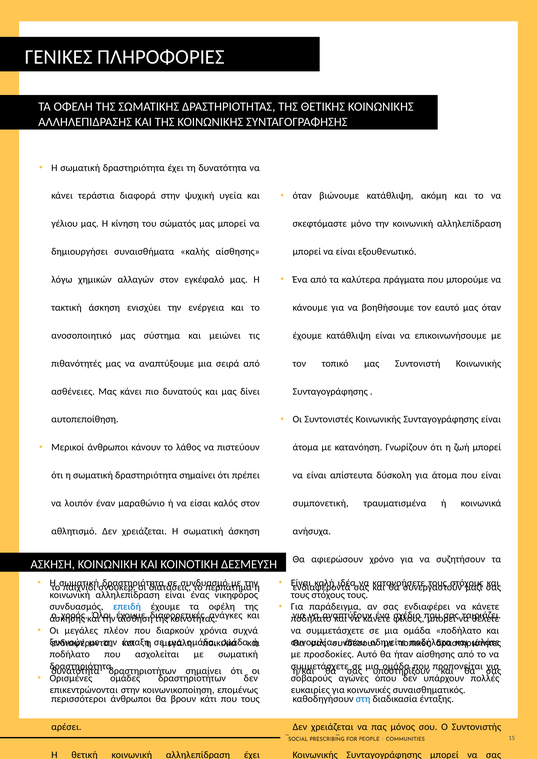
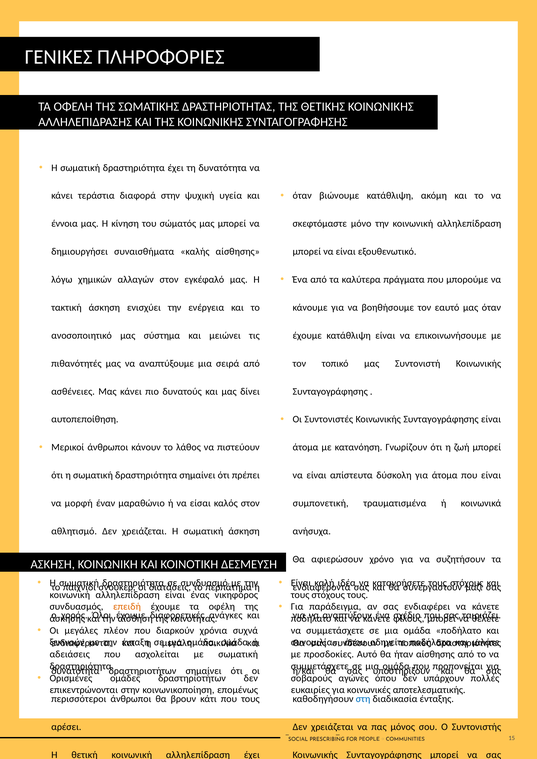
γέλιου: γέλιου -> έννοια
λοιπόν: λοιπόν -> μορφή
επειδή colour: blue -> orange
ποδήλατο at (70, 655): ποδήλατο -> αδειάσεις
συναισθηματικός: συναισθηματικός -> αποτελεσματικής
